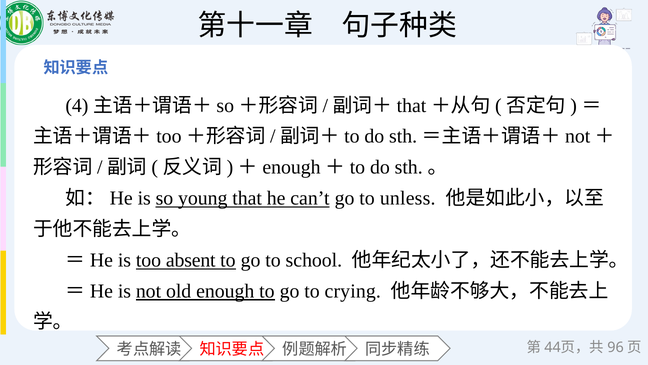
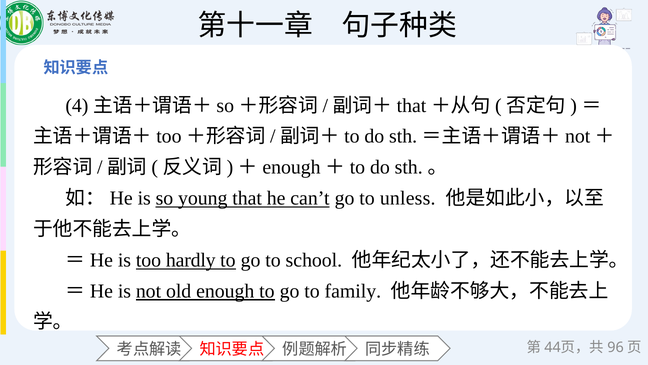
absent: absent -> hardly
crying: crying -> family
